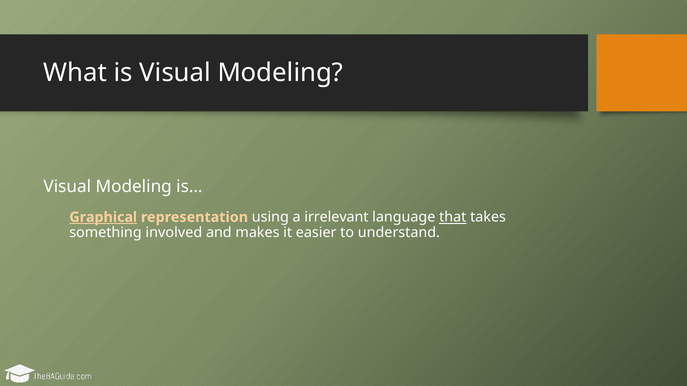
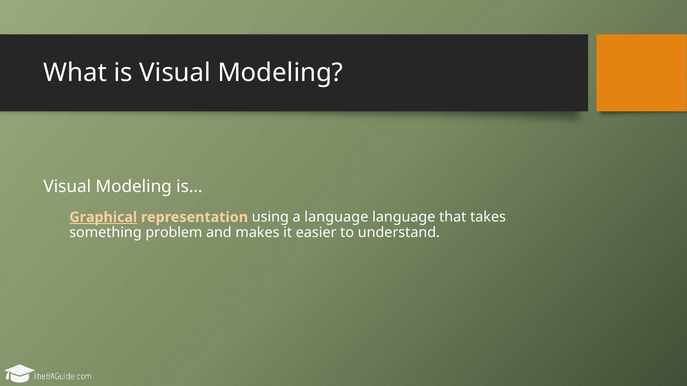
a irrelevant: irrelevant -> language
that underline: present -> none
involved: involved -> problem
